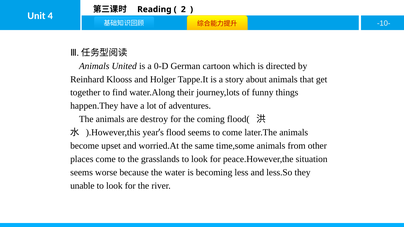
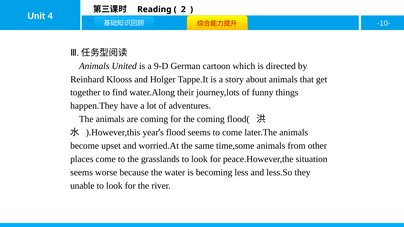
0-D: 0-D -> 9-D
are destroy: destroy -> coming
